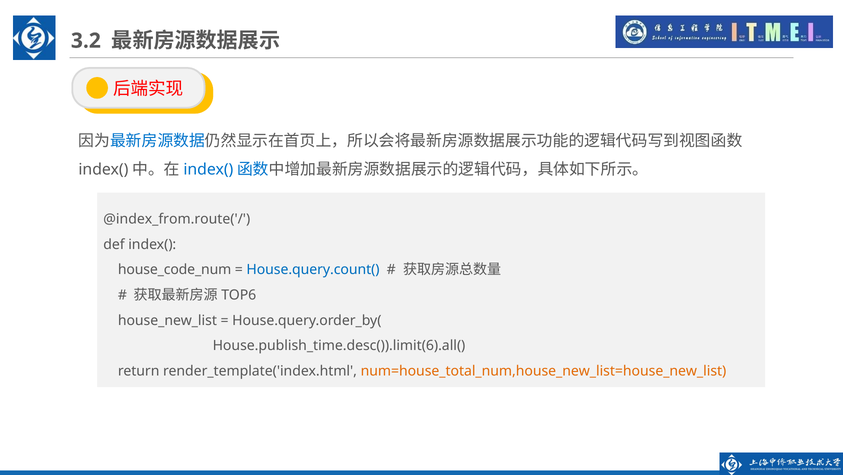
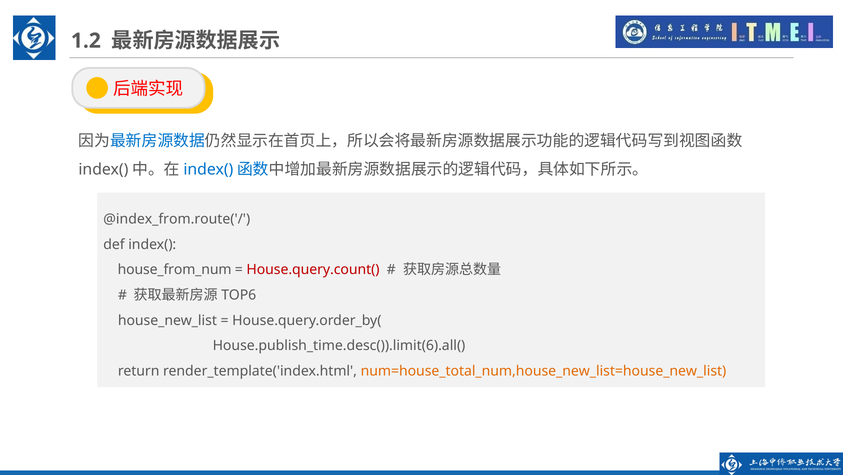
3.2: 3.2 -> 1.2
house_code_num: house_code_num -> house_from_num
House.query.count( colour: blue -> red
